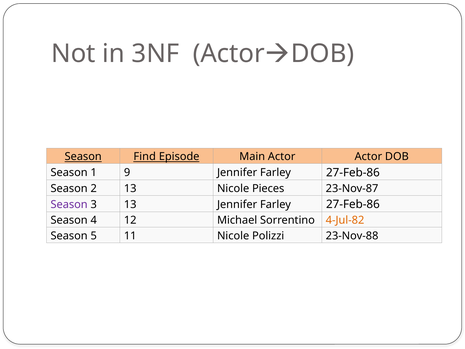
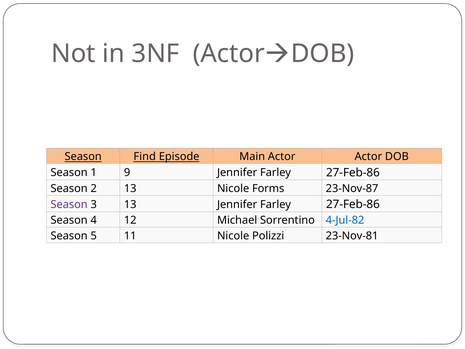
Pieces: Pieces -> Forms
4-Jul-82 colour: orange -> blue
23-Nov-88: 23-Nov-88 -> 23-Nov-81
